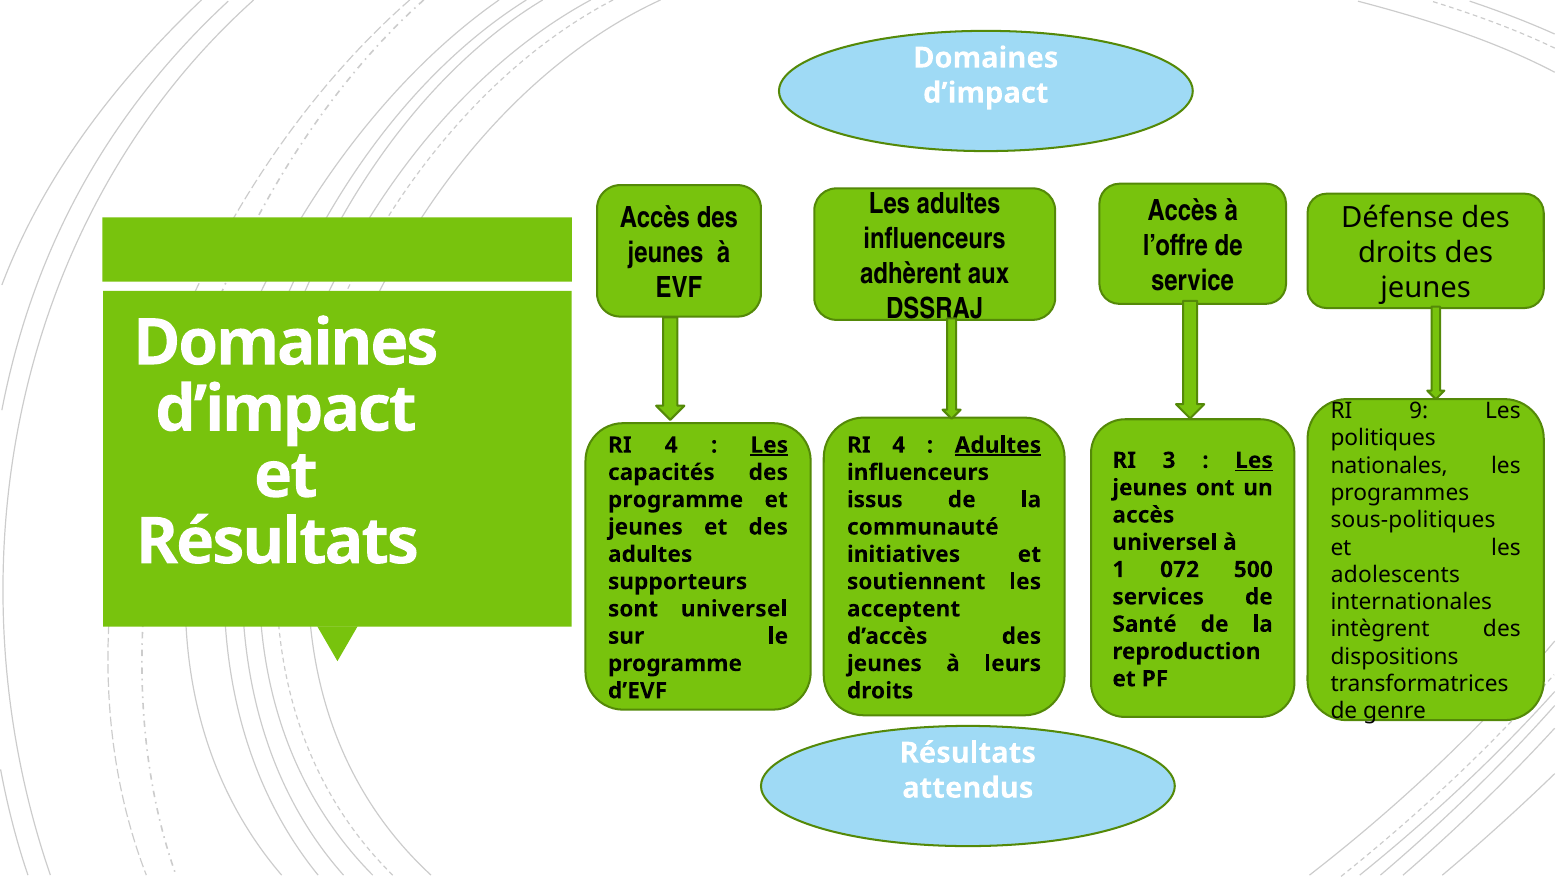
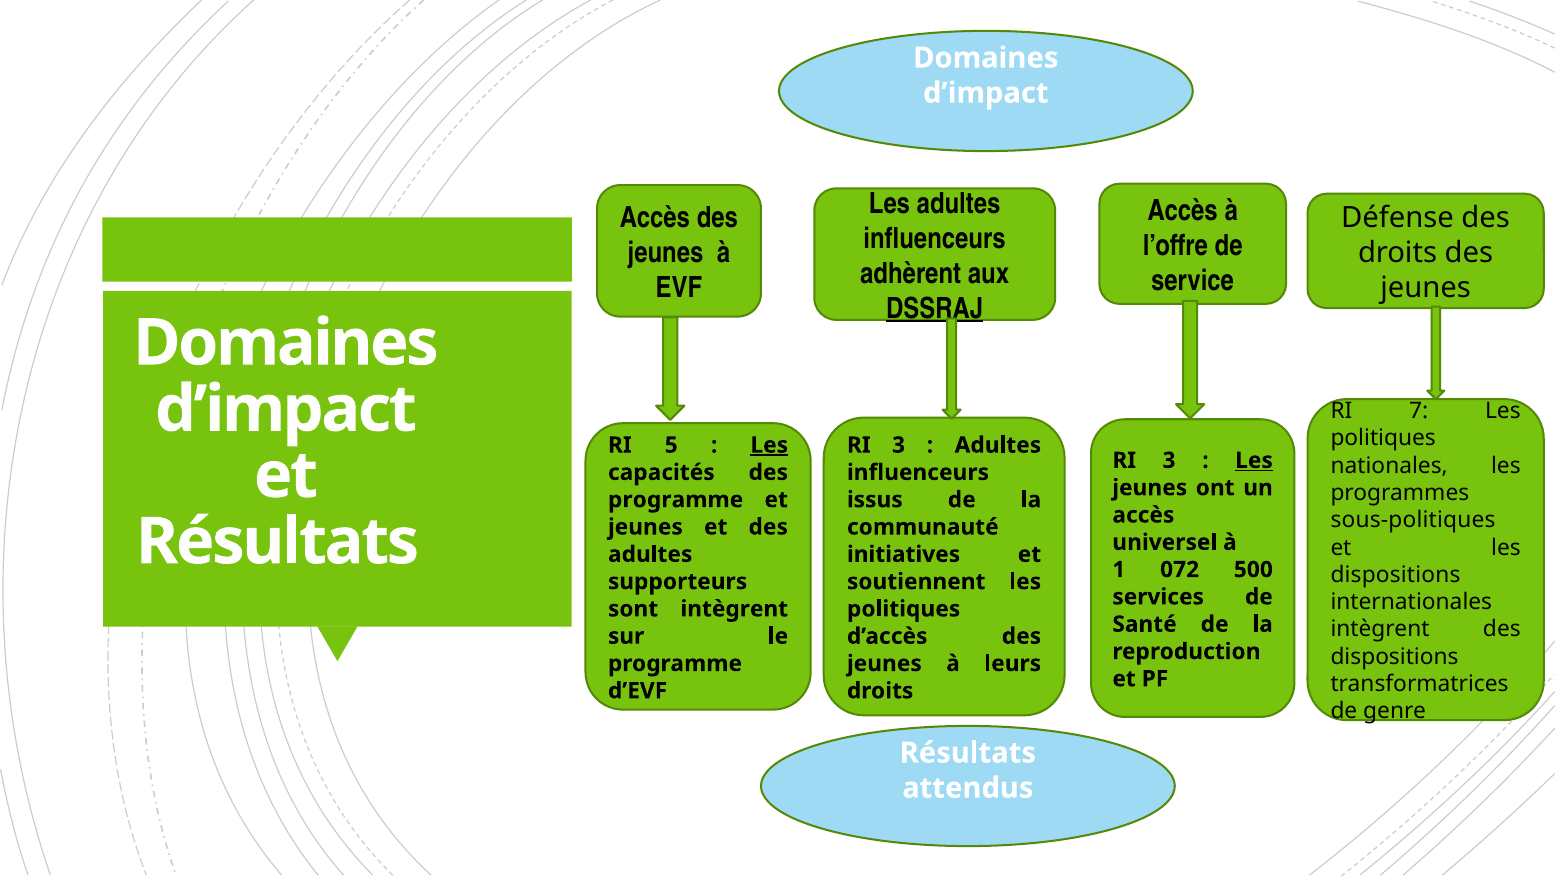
DSSRAJ underline: none -> present
9: 9 -> 7
4 at (671, 445): 4 -> 5
4 at (899, 445): 4 -> 3
Adultes at (998, 445) underline: present -> none
adolescents at (1395, 574): adolescents -> dispositions
sont universel: universel -> intègrent
acceptent at (904, 609): acceptent -> politiques
